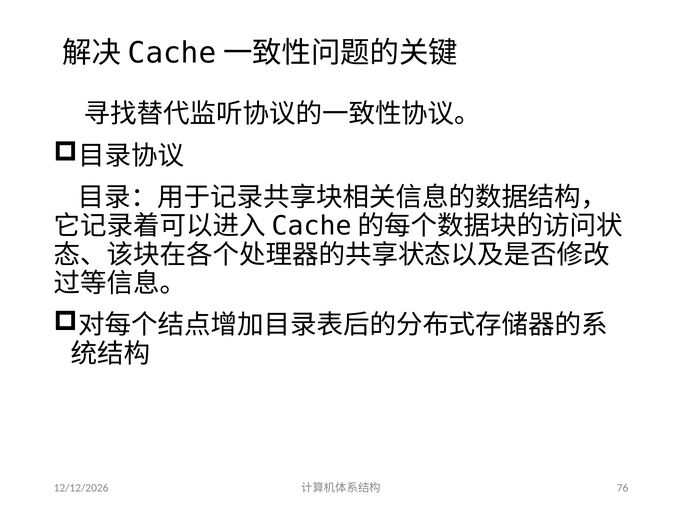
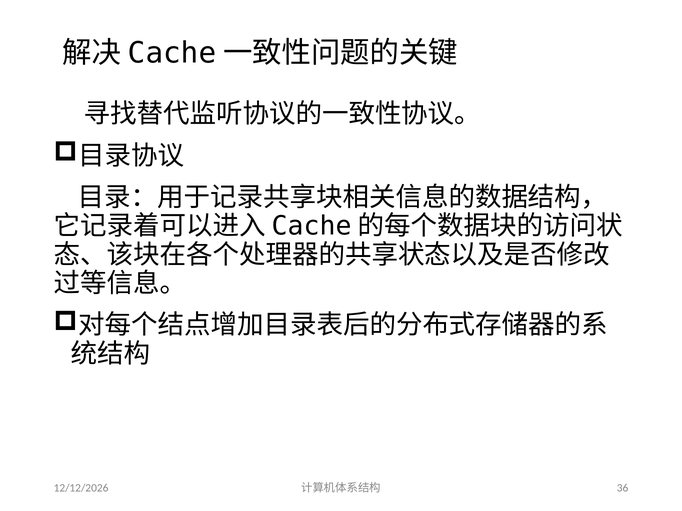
76: 76 -> 36
